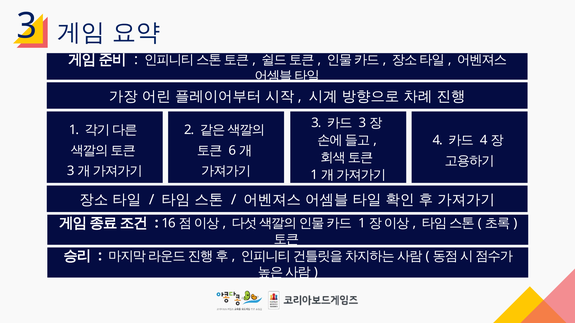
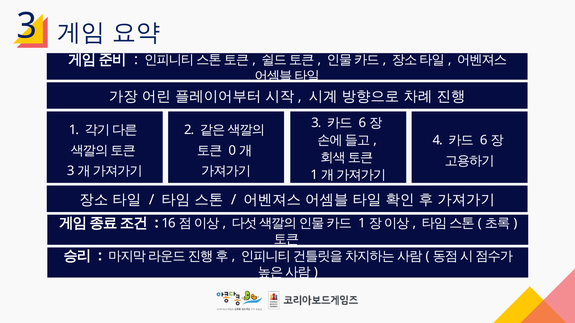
3 at (362, 123): 3 -> 6
4 at (484, 140): 4 -> 6
6: 6 -> 0
